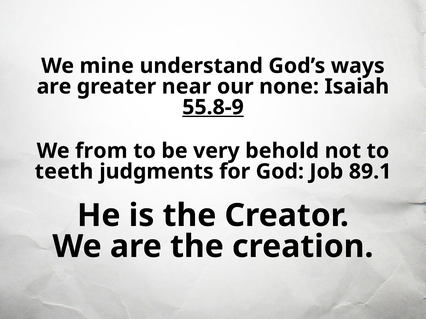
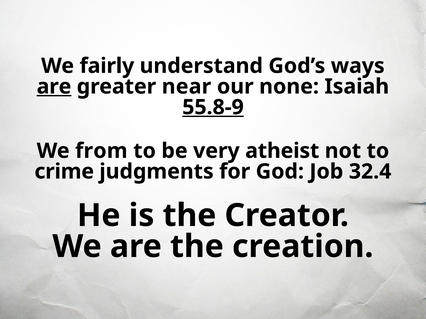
mine: mine -> fairly
are at (54, 87) underline: none -> present
behold: behold -> atheist
teeth: teeth -> crime
89.1: 89.1 -> 32.4
